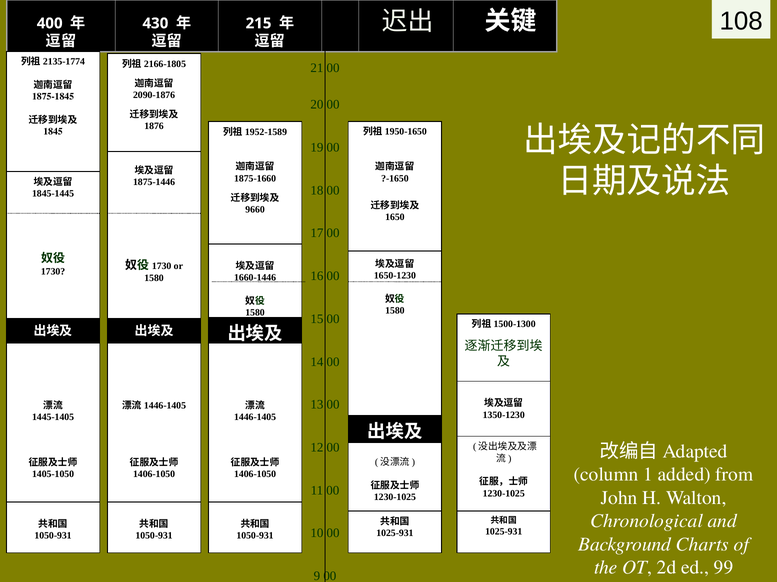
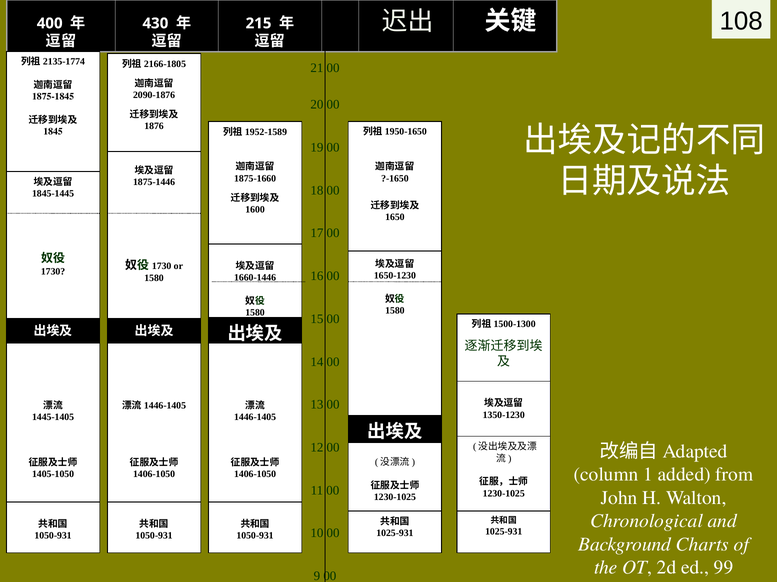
9660: 9660 -> 1600
